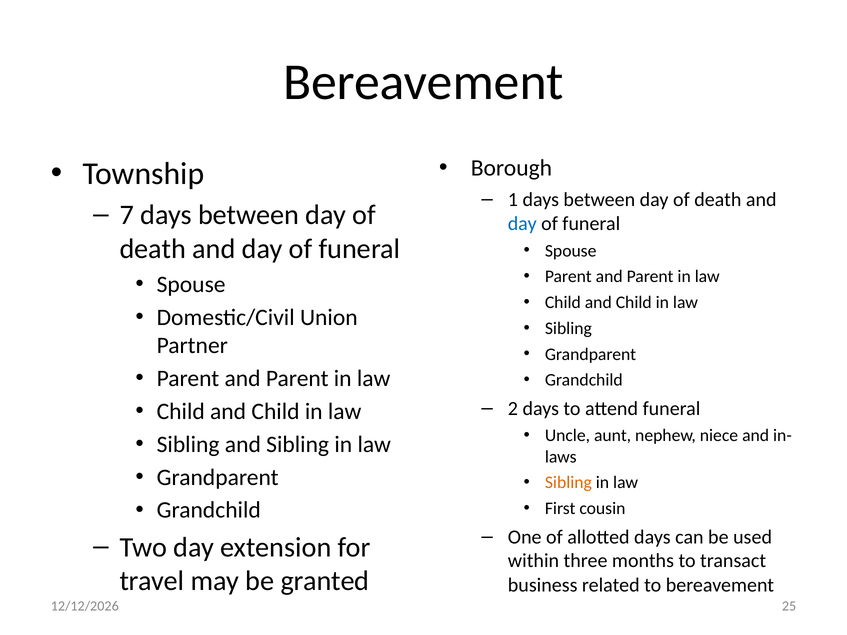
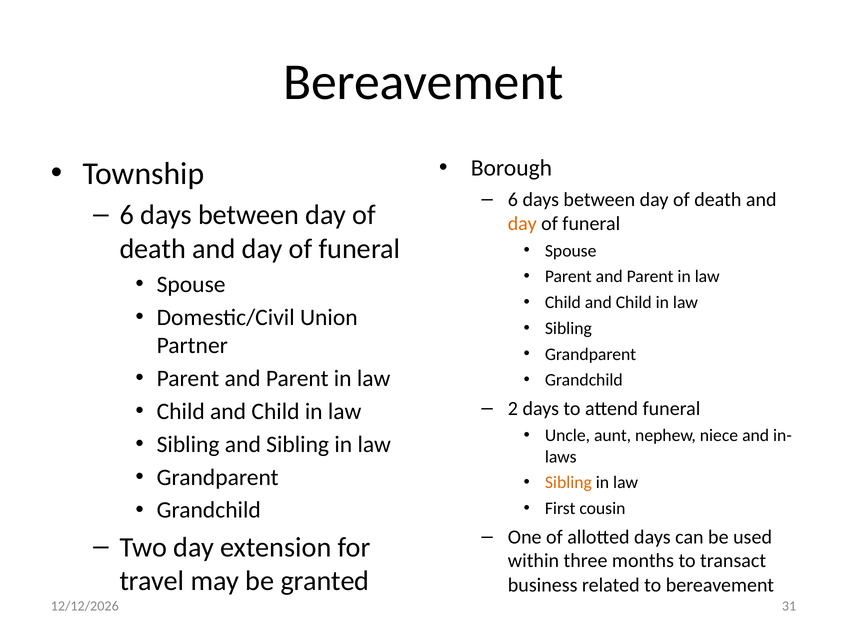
1 at (513, 200): 1 -> 6
7 at (127, 215): 7 -> 6
day at (522, 224) colour: blue -> orange
25: 25 -> 31
